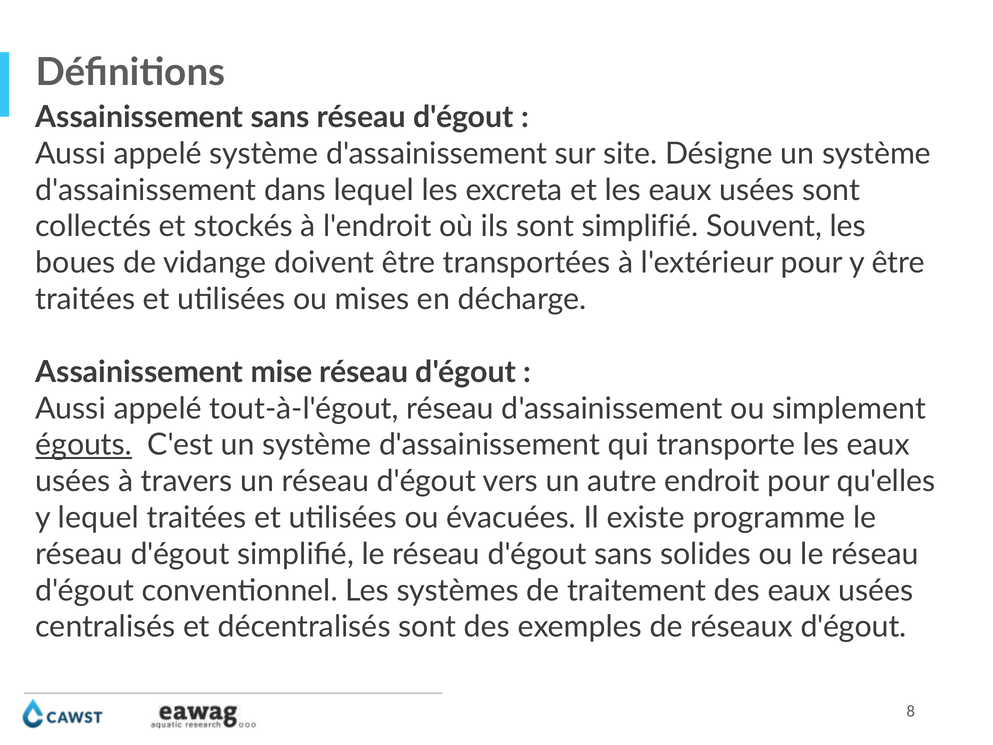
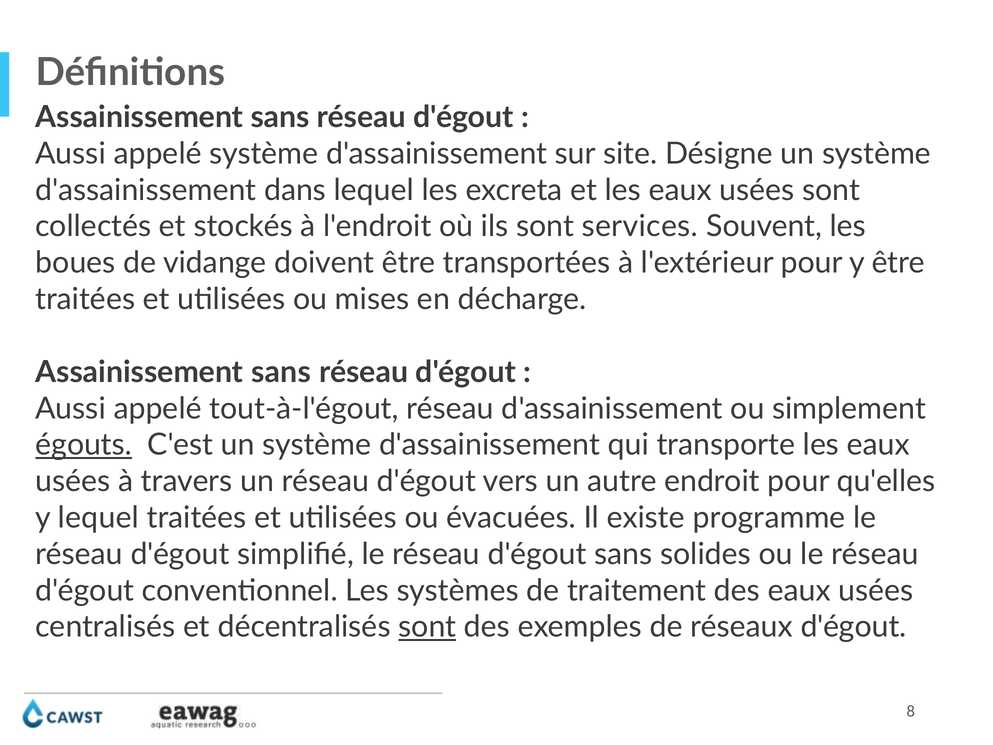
sont simplifié: simplifié -> services
mise at (281, 372): mise -> sans
sont at (427, 627) underline: none -> present
